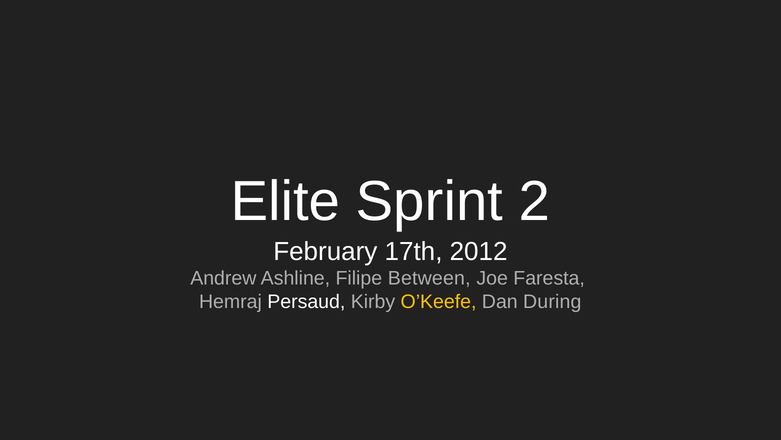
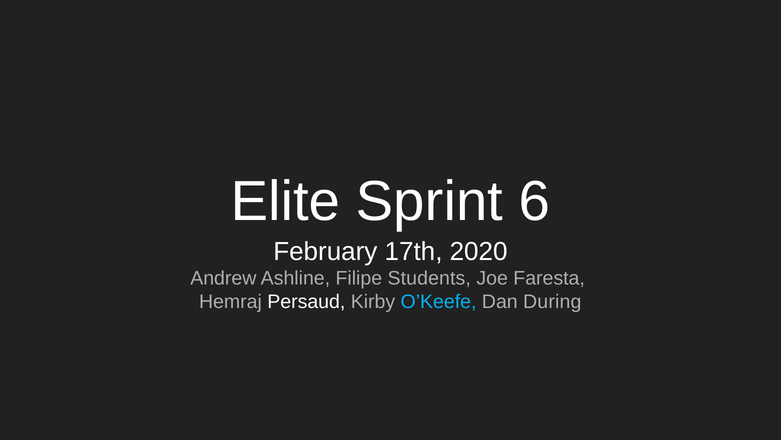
2: 2 -> 6
2012: 2012 -> 2020
Between: Between -> Students
O’Keefe colour: yellow -> light blue
